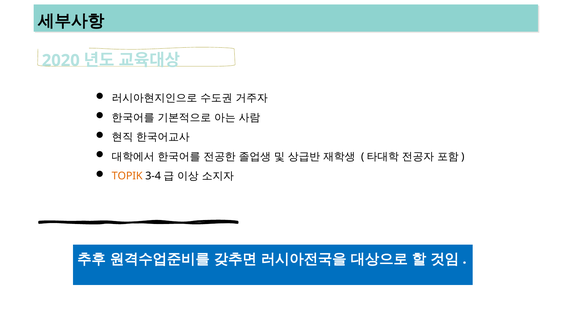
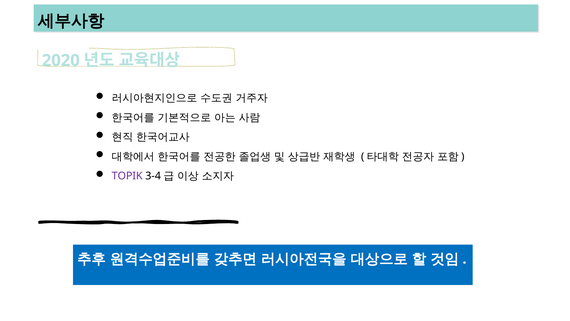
TOPIK colour: orange -> purple
